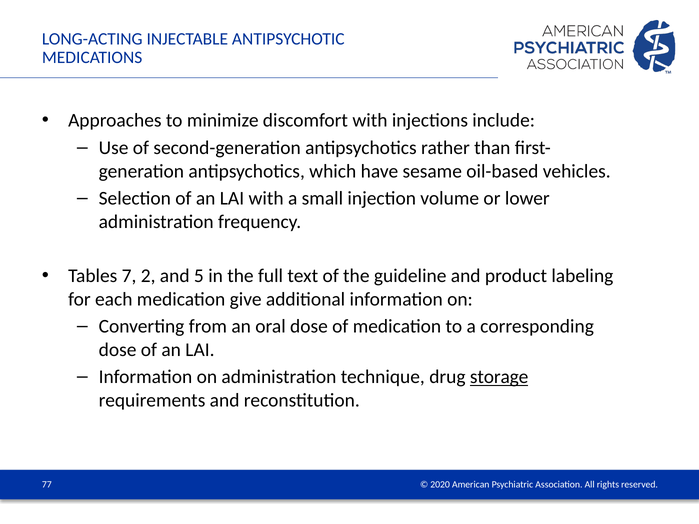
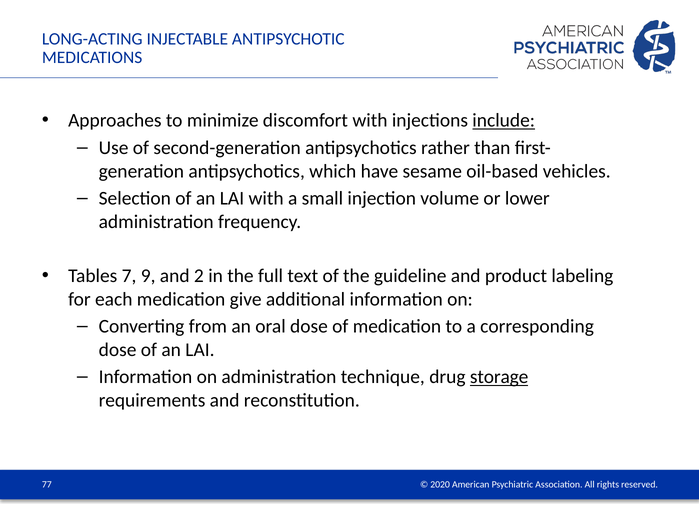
include underline: none -> present
2: 2 -> 9
5: 5 -> 2
